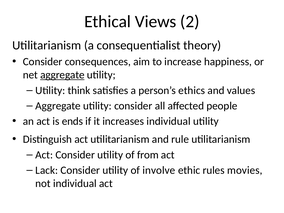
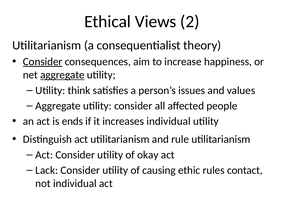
Consider at (43, 62) underline: none -> present
ethics: ethics -> issues
from: from -> okay
involve: involve -> causing
movies: movies -> contact
